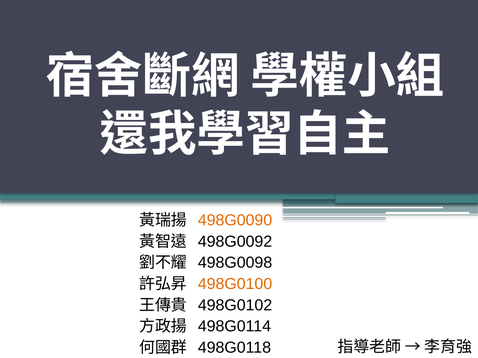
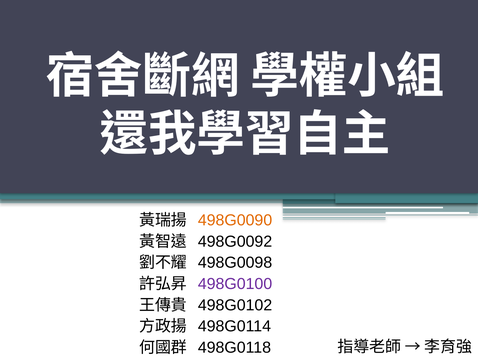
498G0100 colour: orange -> purple
